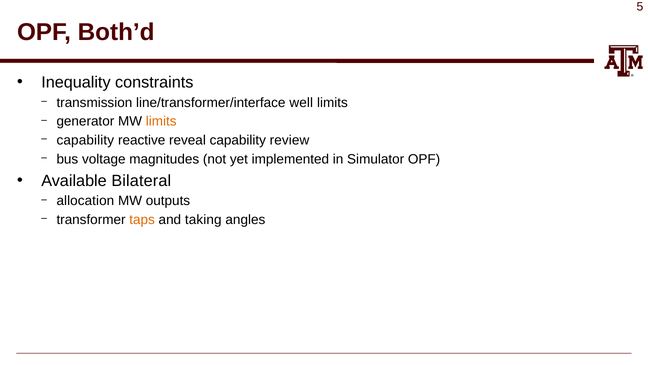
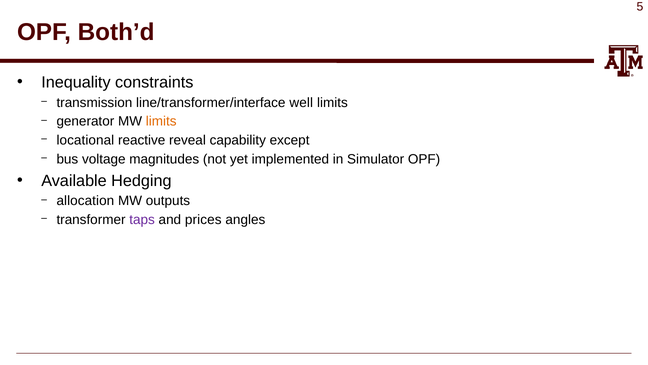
capability at (85, 140): capability -> locational
review: review -> except
Bilateral: Bilateral -> Hedging
taps colour: orange -> purple
taking: taking -> prices
